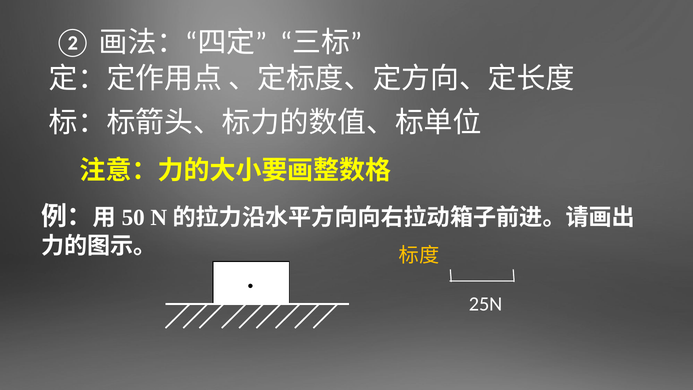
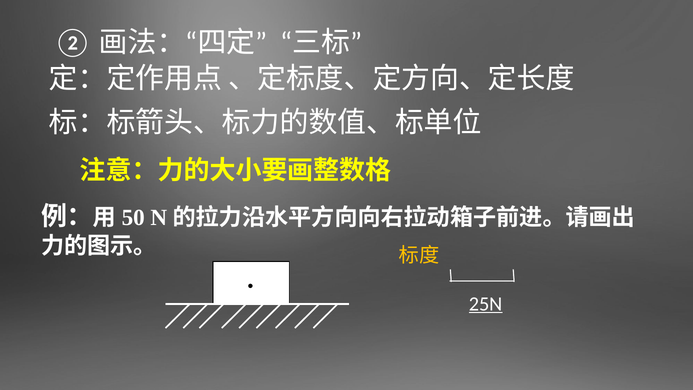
25N underline: none -> present
